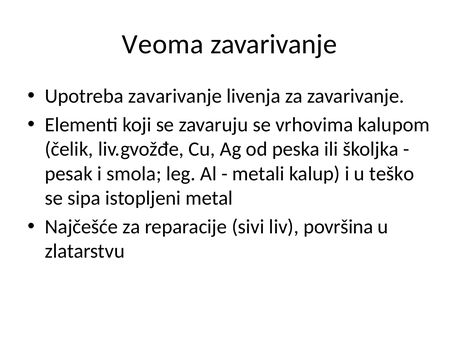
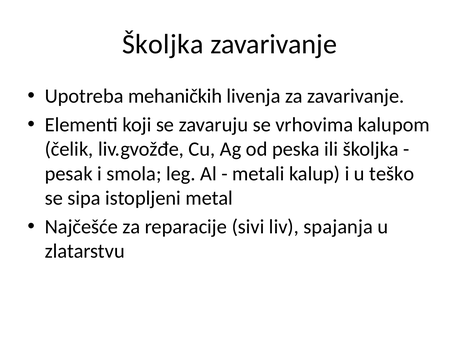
Veoma at (163, 44): Veoma -> Školjka
Upotreba zavarivanje: zavarivanje -> mehaničkih
površina: površina -> spajanja
